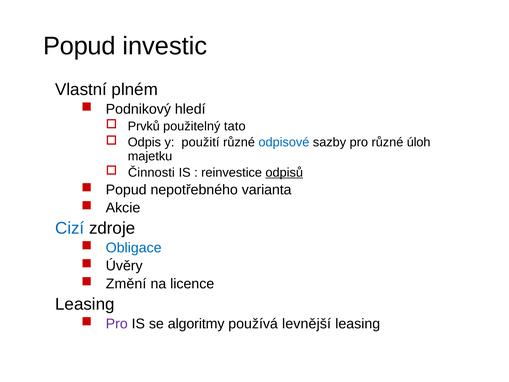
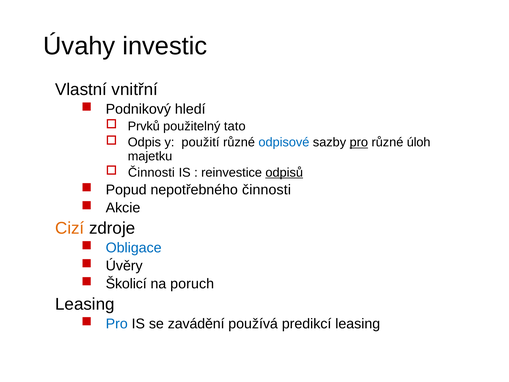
Popud at (79, 46): Popud -> Úvahy
plném: plném -> vnitřní
pro at (359, 142) underline: none -> present
nepotřebného varianta: varianta -> činnosti
Cizí colour: blue -> orange
Změní: Změní -> Školicí
licence: licence -> poruch
Pro at (117, 324) colour: purple -> blue
algoritmy: algoritmy -> zavádění
levnější: levnější -> predikcí
